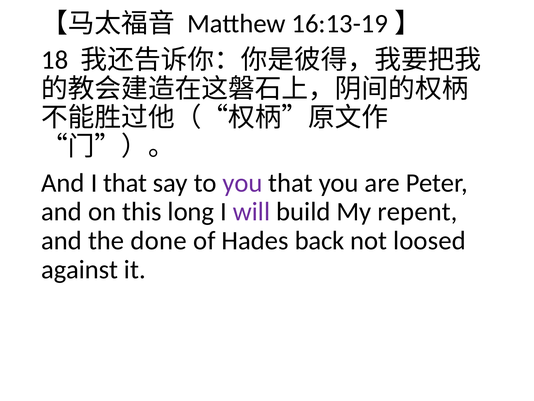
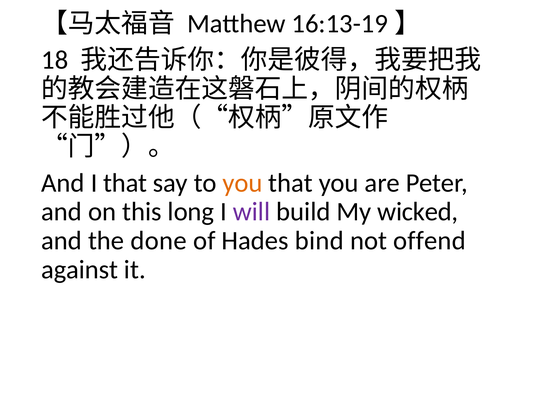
you at (242, 183) colour: purple -> orange
repent: repent -> wicked
back: back -> bind
loosed: loosed -> offend
